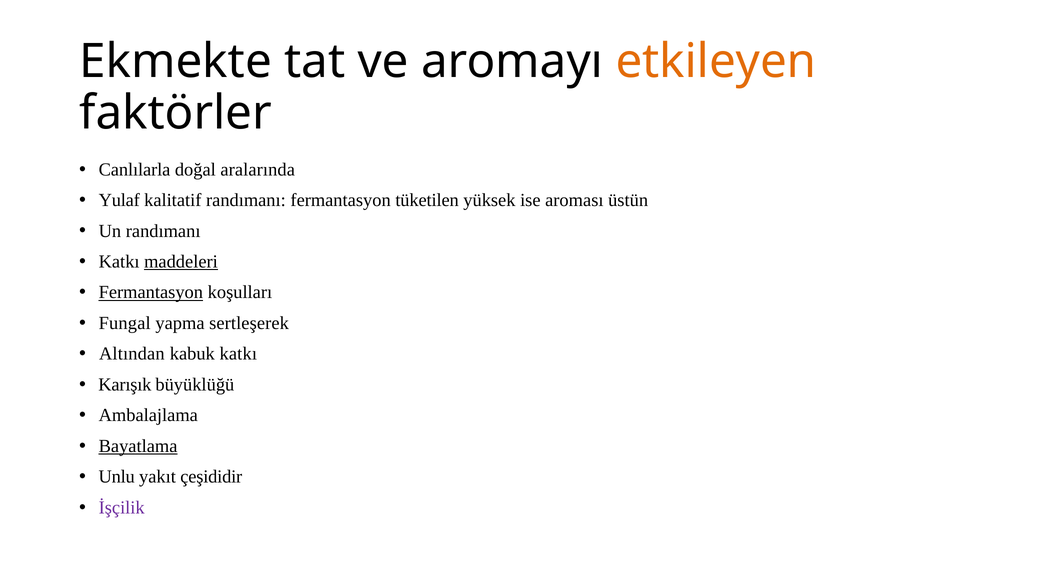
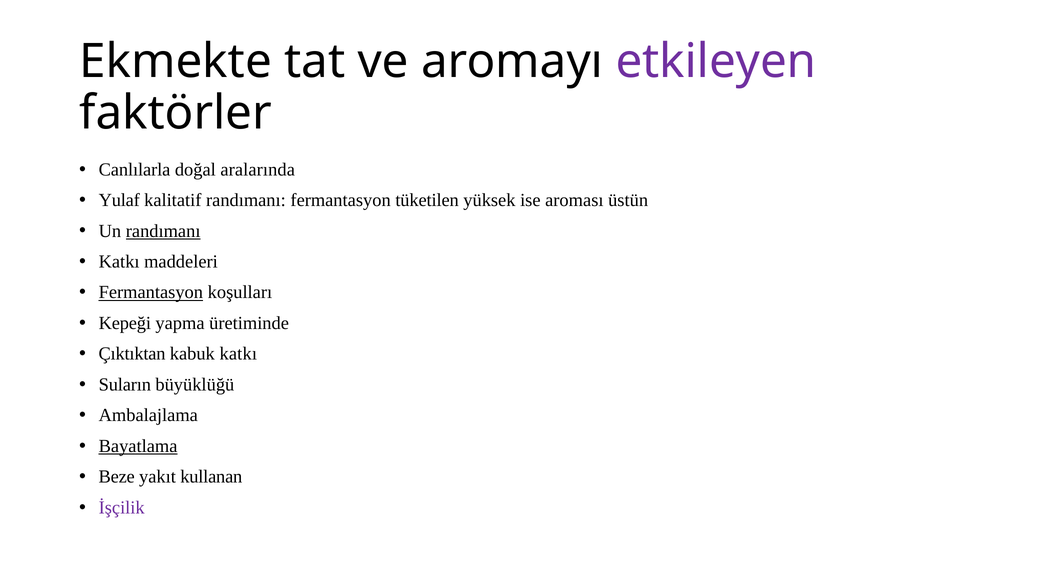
etkileyen colour: orange -> purple
randımanı at (163, 231) underline: none -> present
maddeleri underline: present -> none
Fungal: Fungal -> Kepeği
sertleşerek: sertleşerek -> üretiminde
Altından: Altından -> Çıktıktan
Karışık: Karışık -> Suların
Unlu: Unlu -> Beze
çeşididir: çeşididir -> kullanan
